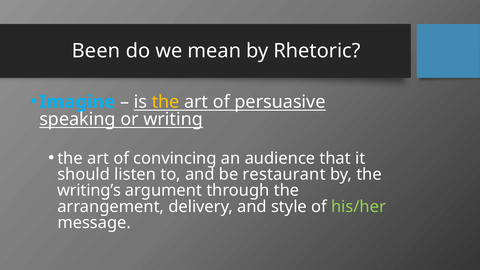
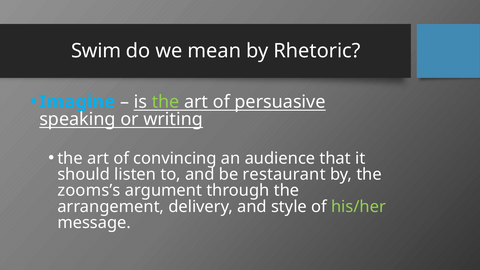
Been: Been -> Swim
the at (166, 102) colour: yellow -> light green
writing’s: writing’s -> zooms’s
